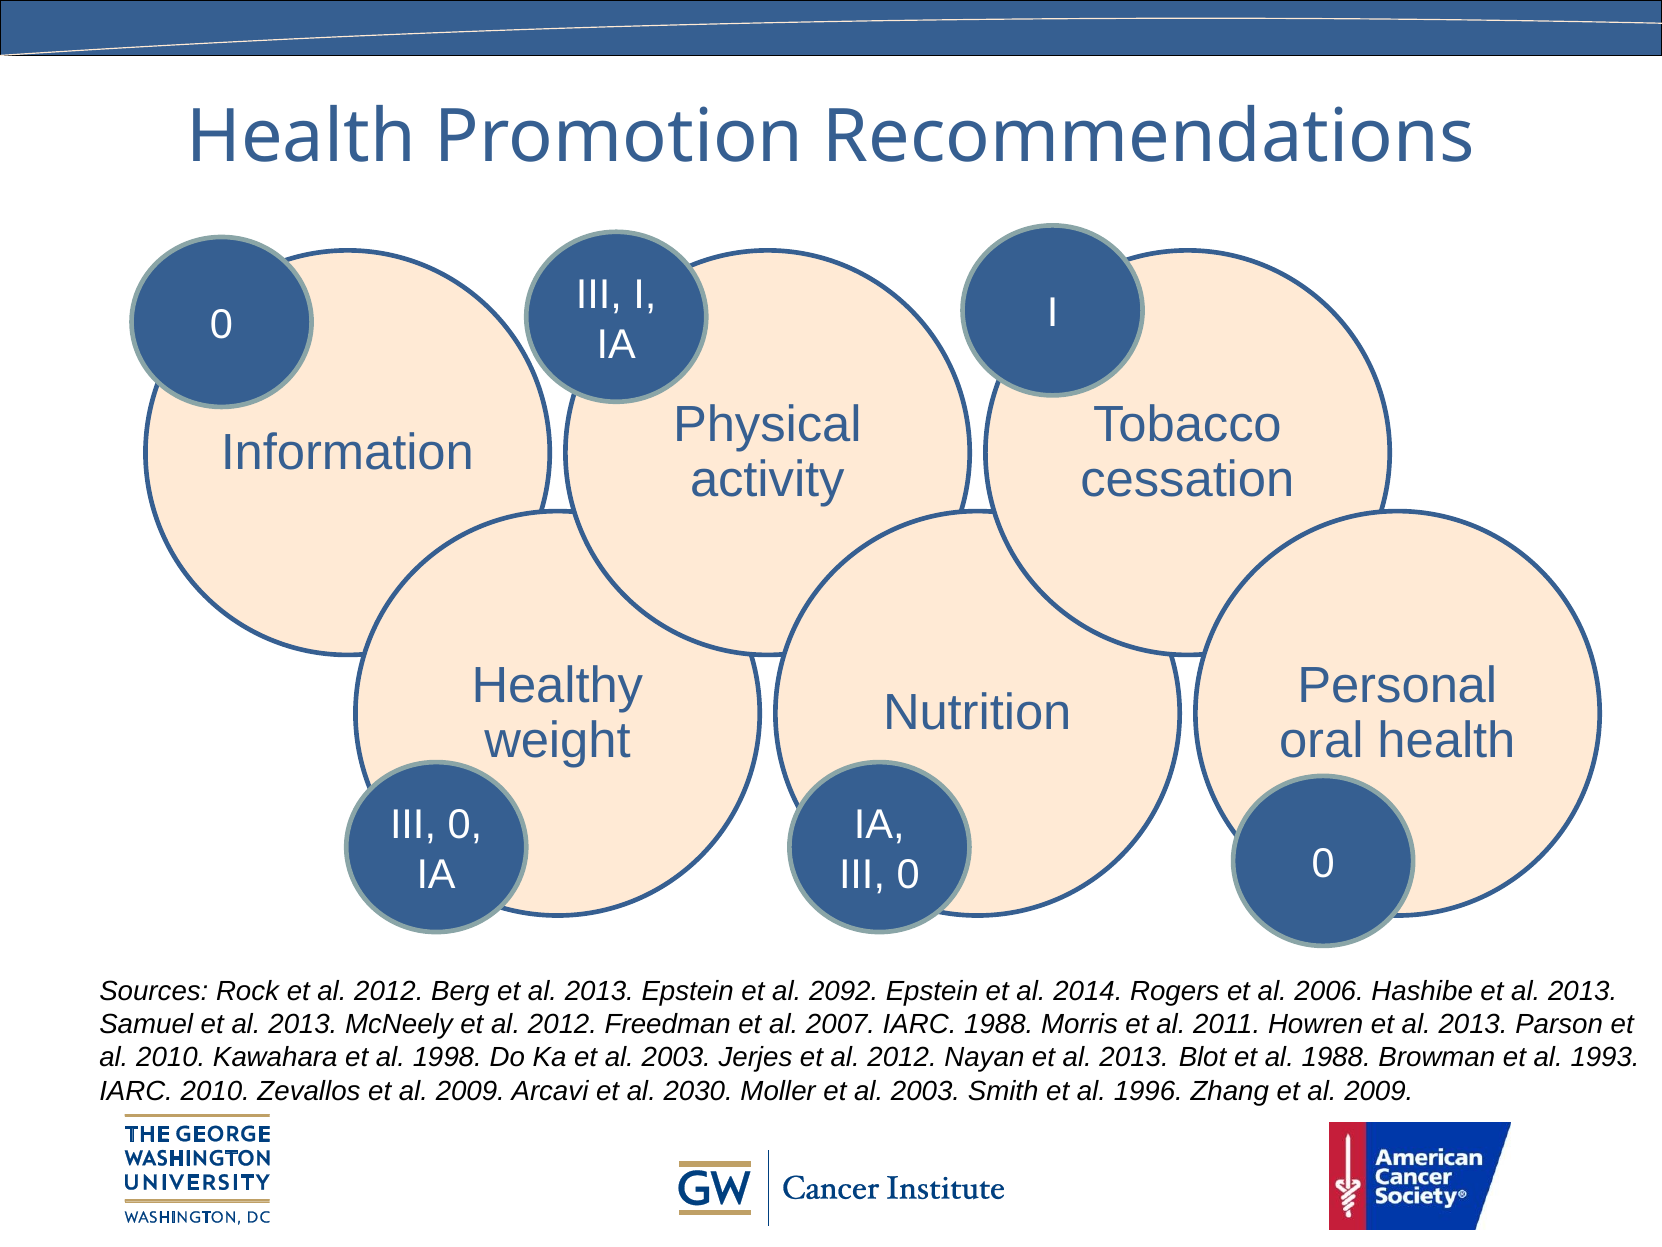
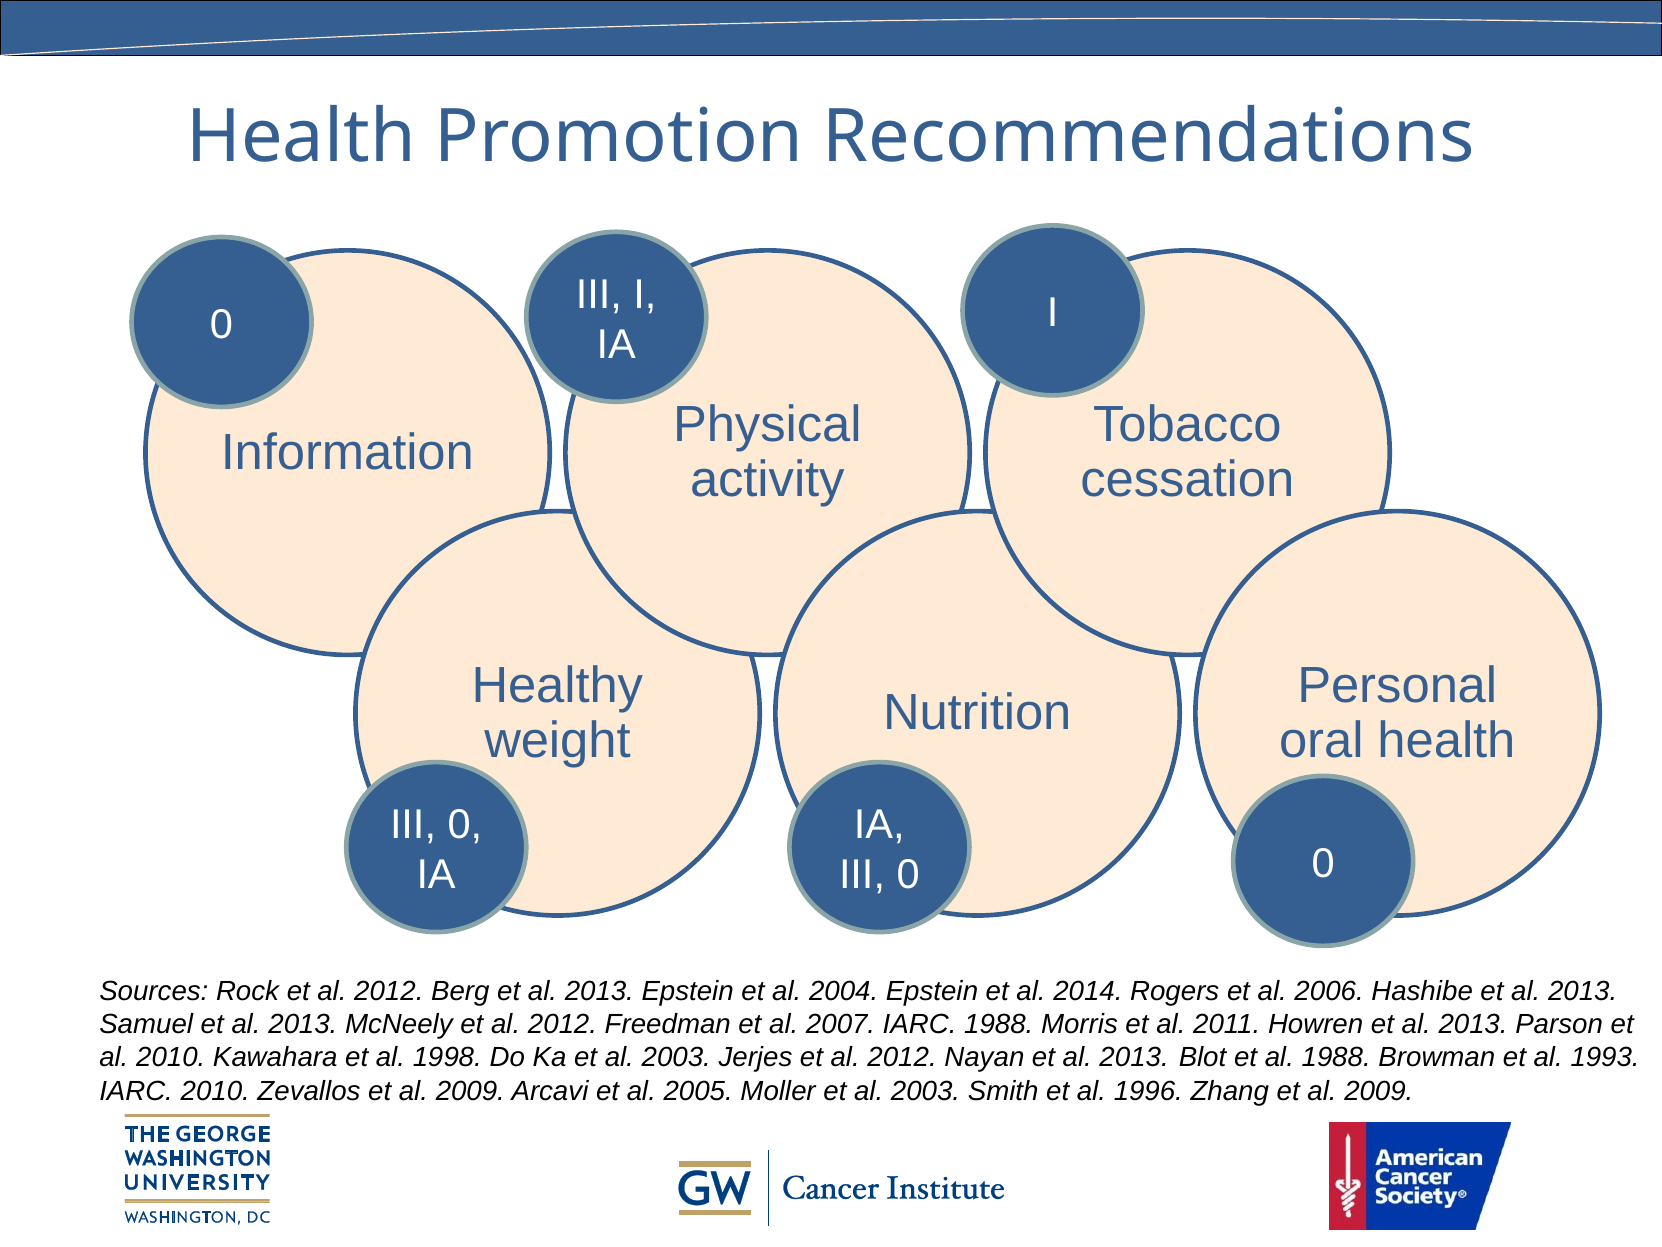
2092: 2092 -> 2004
2030: 2030 -> 2005
